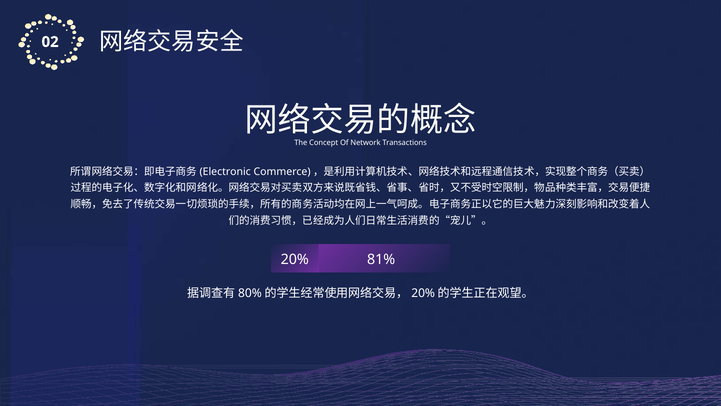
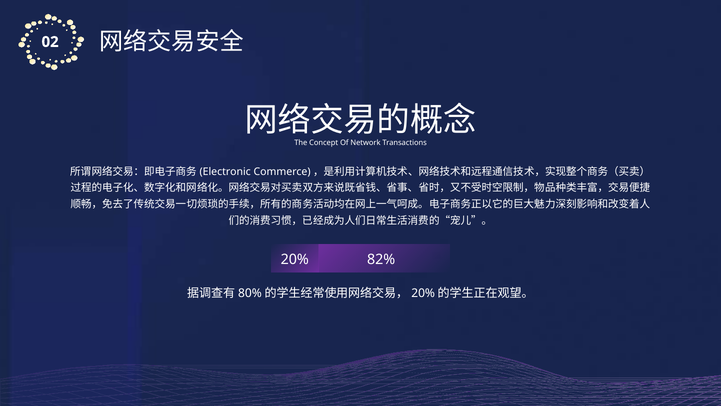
81%: 81% -> 82%
